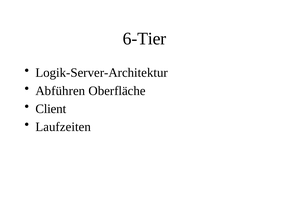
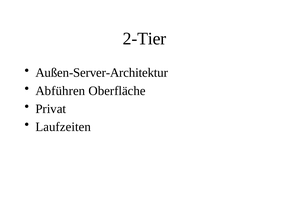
6-Tier: 6-Tier -> 2-Tier
Logik-Server-Architektur: Logik-Server-Architektur -> Außen-Server-Architektur
Client: Client -> Privat
